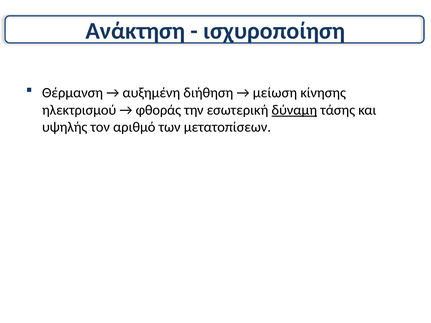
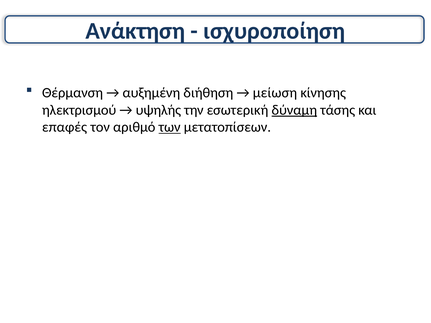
φθοράς: φθοράς -> υψηλής
υψηλής: υψηλής -> επαφές
των underline: none -> present
